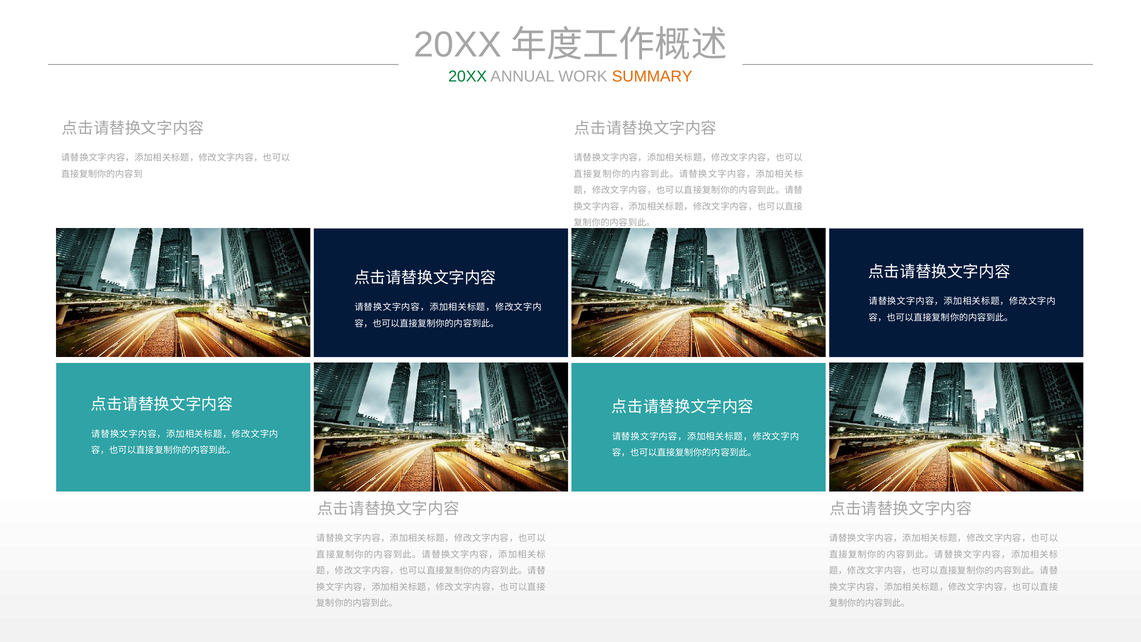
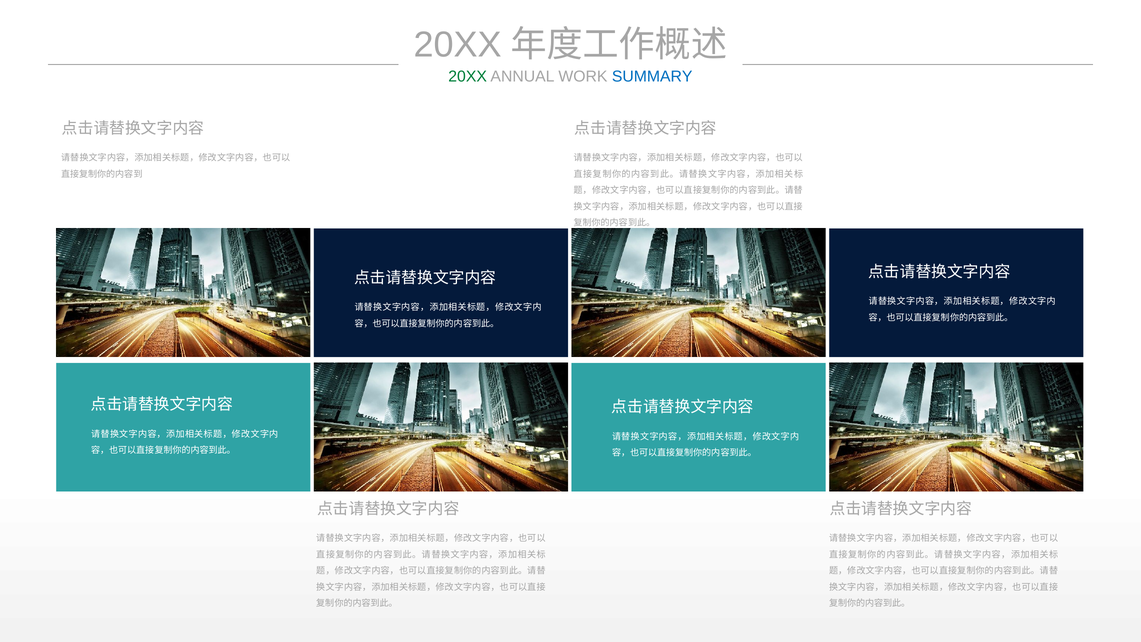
SUMMARY colour: orange -> blue
